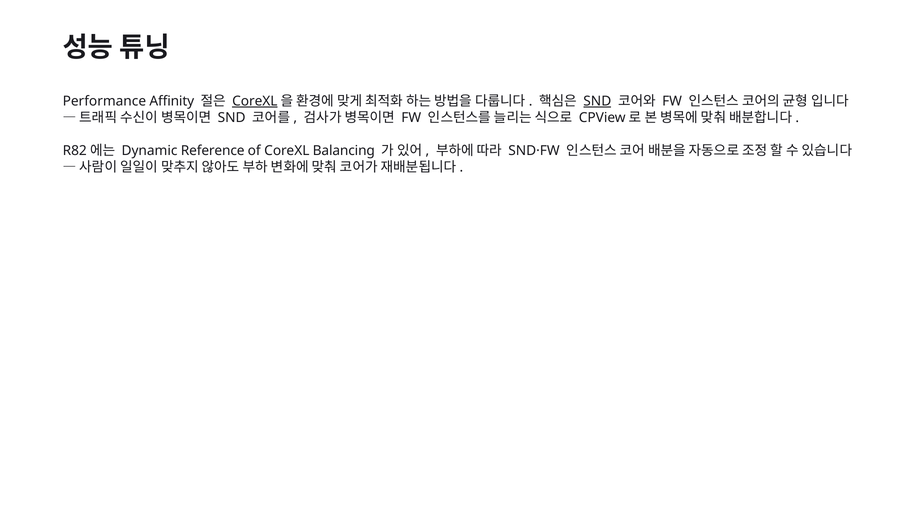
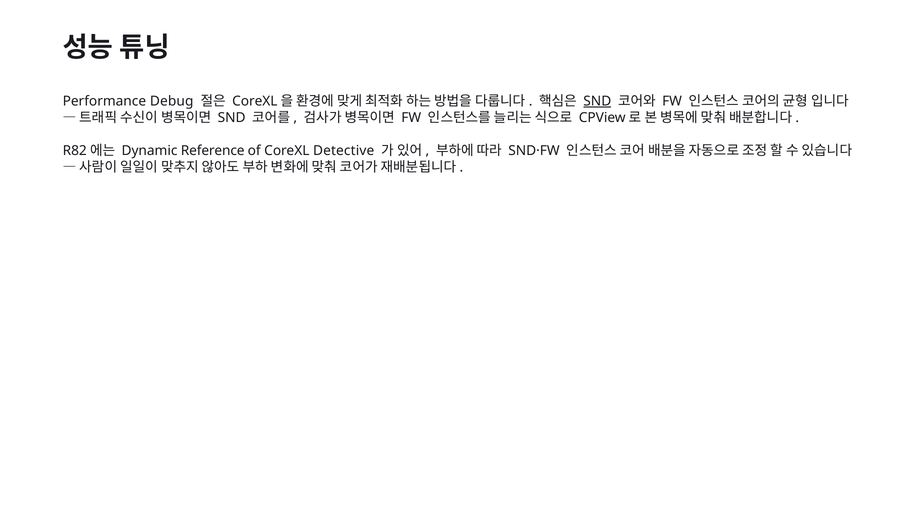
Affinity: Affinity -> Debug
CoreXL at (255, 101) underline: present -> none
Balancing: Balancing -> Detective
